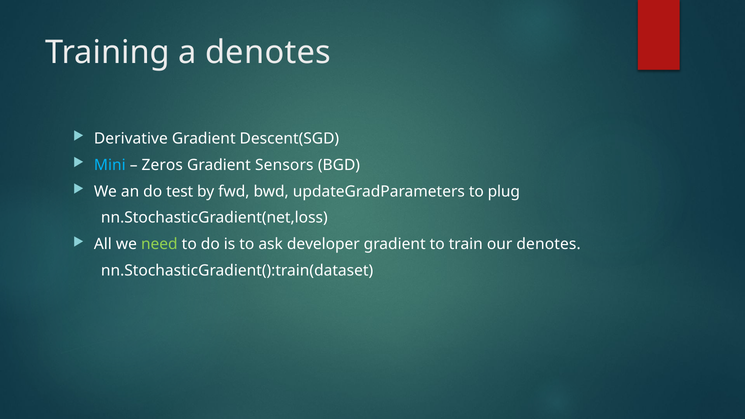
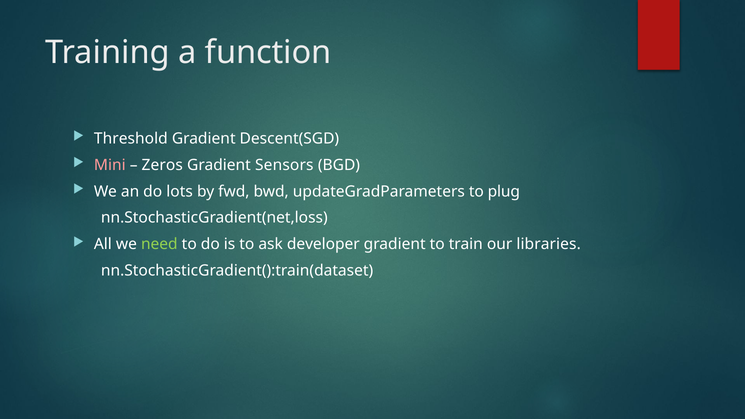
a denotes: denotes -> function
Derivative: Derivative -> Threshold
Mini colour: light blue -> pink
test: test -> lots
our denotes: denotes -> libraries
